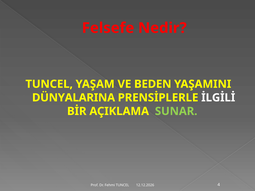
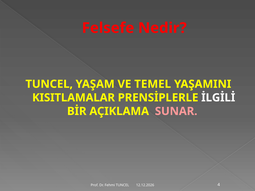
BEDEN: BEDEN -> TEMEL
DÜNYALARINA: DÜNYALARINA -> KISITLAMALAR
SUNAR colour: light green -> pink
